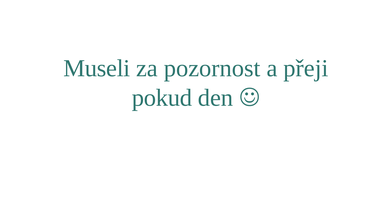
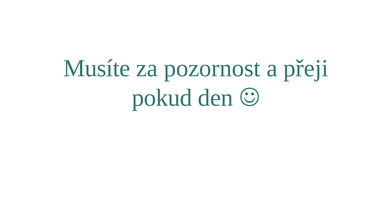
Museli: Museli -> Musíte
